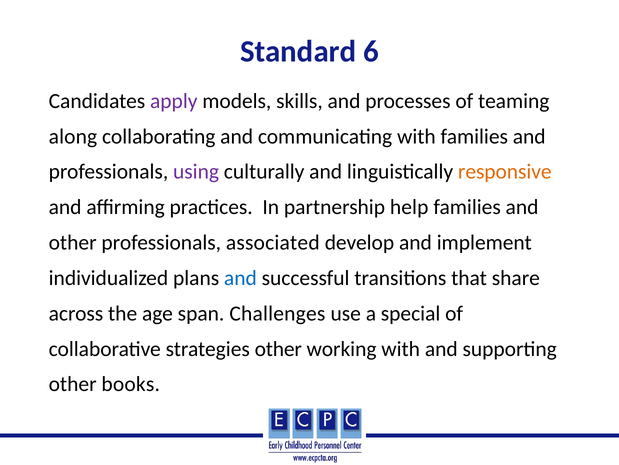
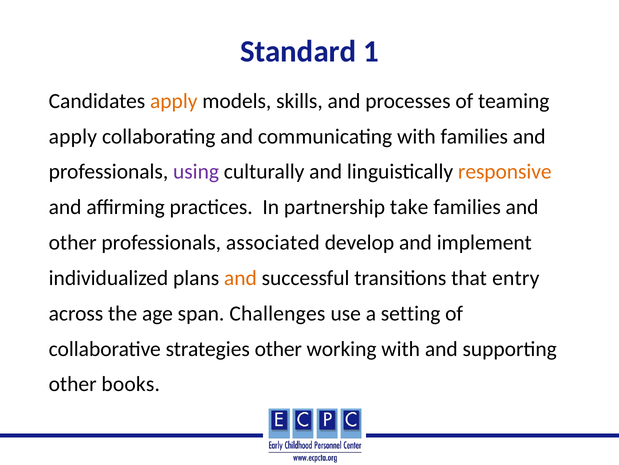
6: 6 -> 1
apply at (174, 101) colour: purple -> orange
along at (73, 136): along -> apply
help: help -> take
and at (240, 278) colour: blue -> orange
share: share -> entry
special: special -> setting
